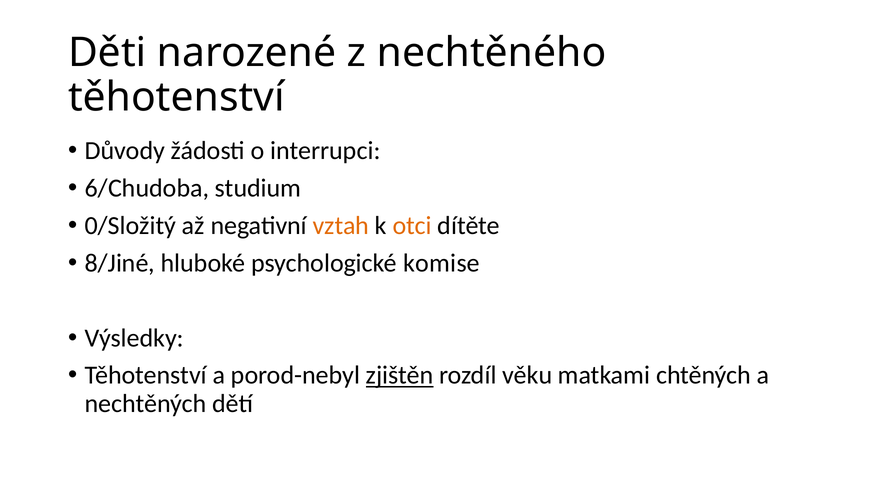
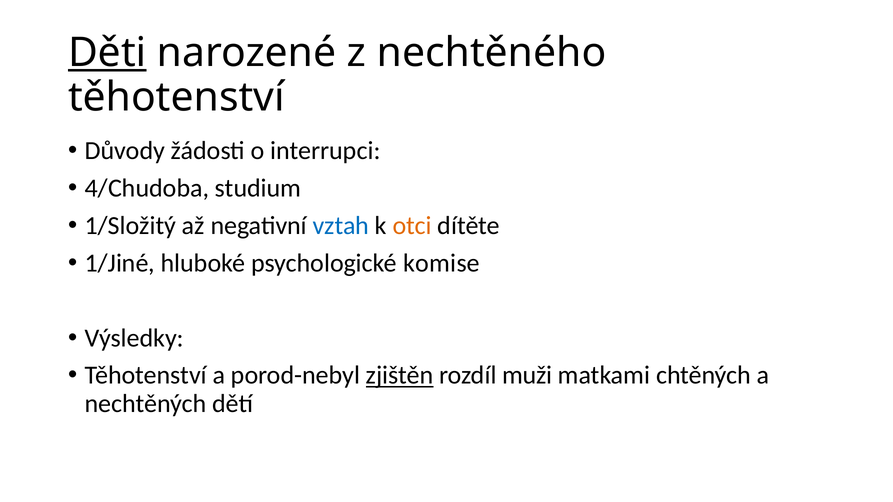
Děti underline: none -> present
6/Chudoba: 6/Chudoba -> 4/Chudoba
0/Složitý: 0/Složitý -> 1/Složitý
vztah colour: orange -> blue
8/Jiné: 8/Jiné -> 1/Jiné
věku: věku -> muži
